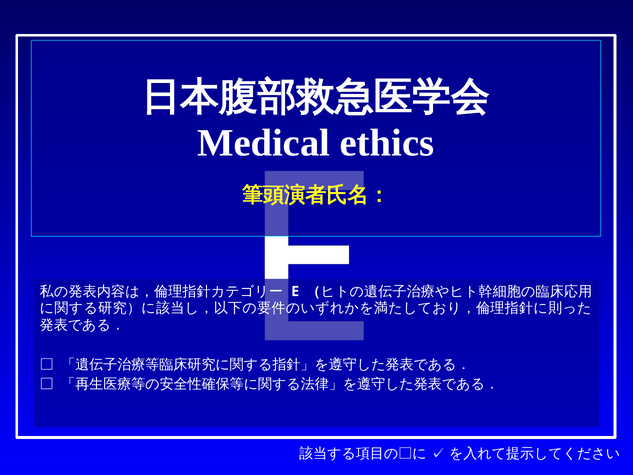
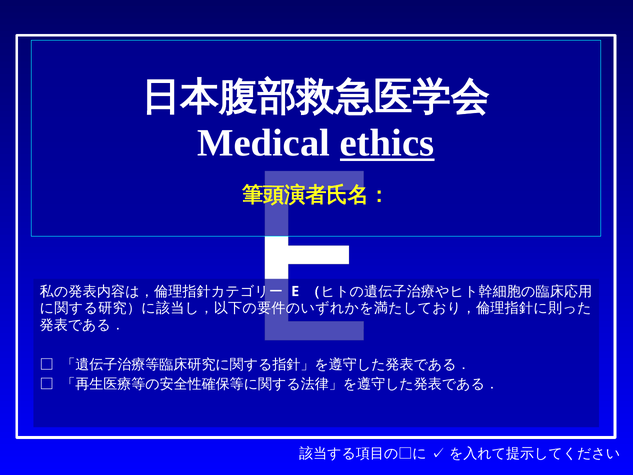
ethics underline: none -> present
